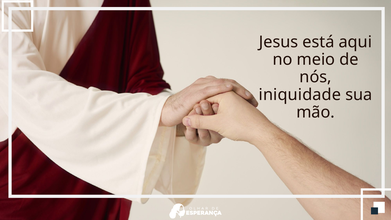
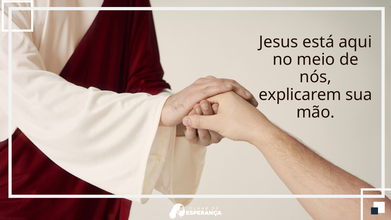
iniquidade: iniquidade -> explicarem
